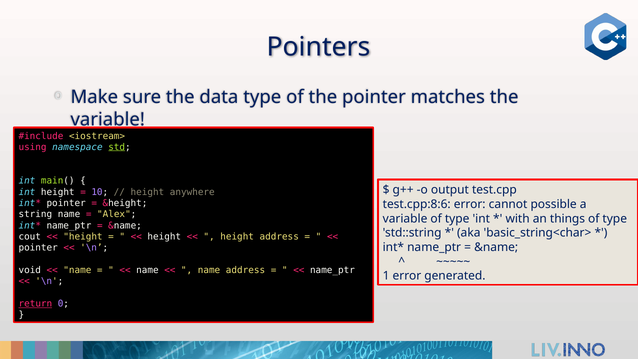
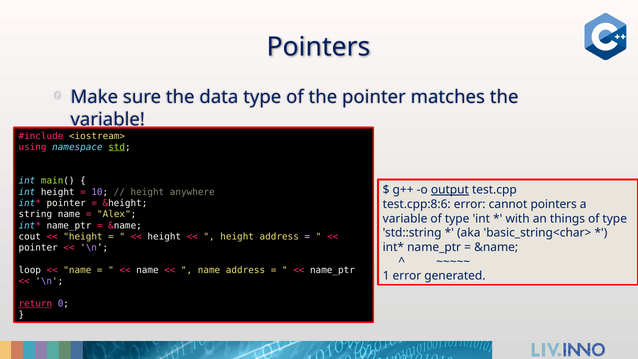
output underline: none -> present
cannot possible: possible -> pointers
void: void -> loop
